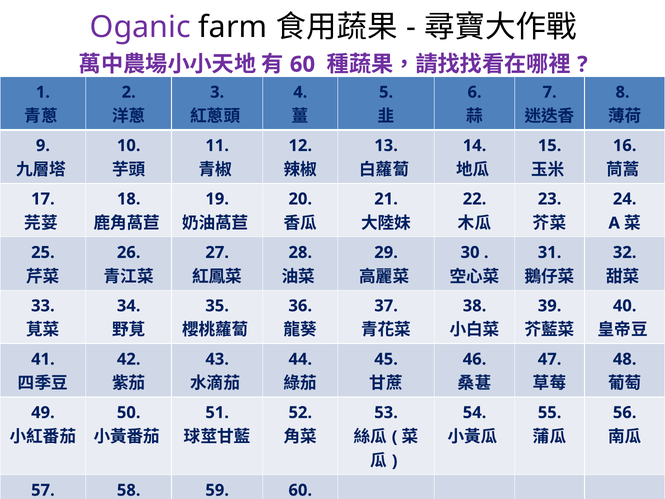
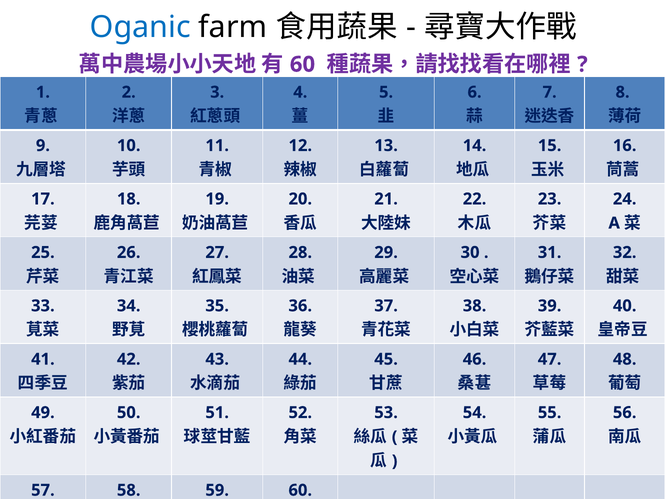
Oganic colour: purple -> blue
